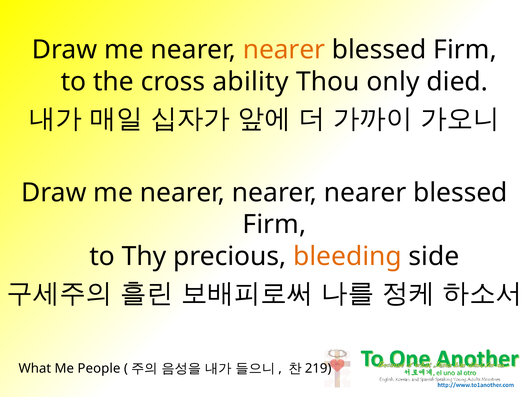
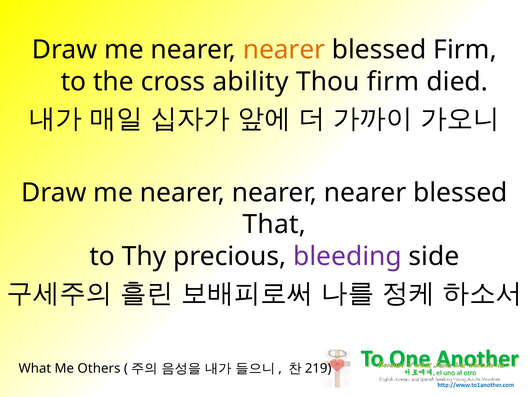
Thou only: only -> firm
Firm at (274, 224): Firm -> That
bleeding colour: orange -> purple
People: People -> Others
